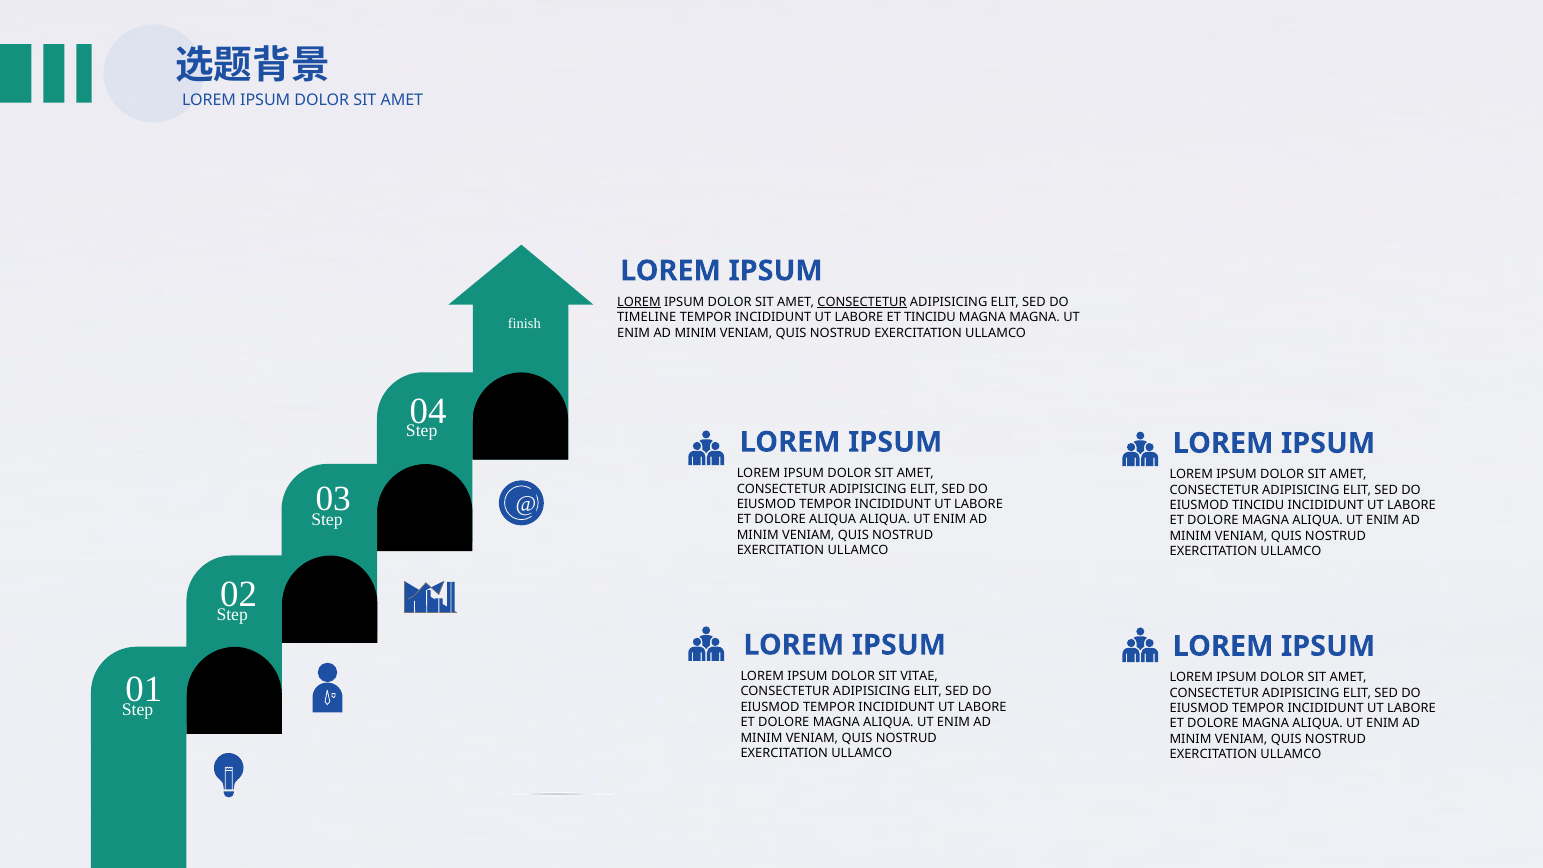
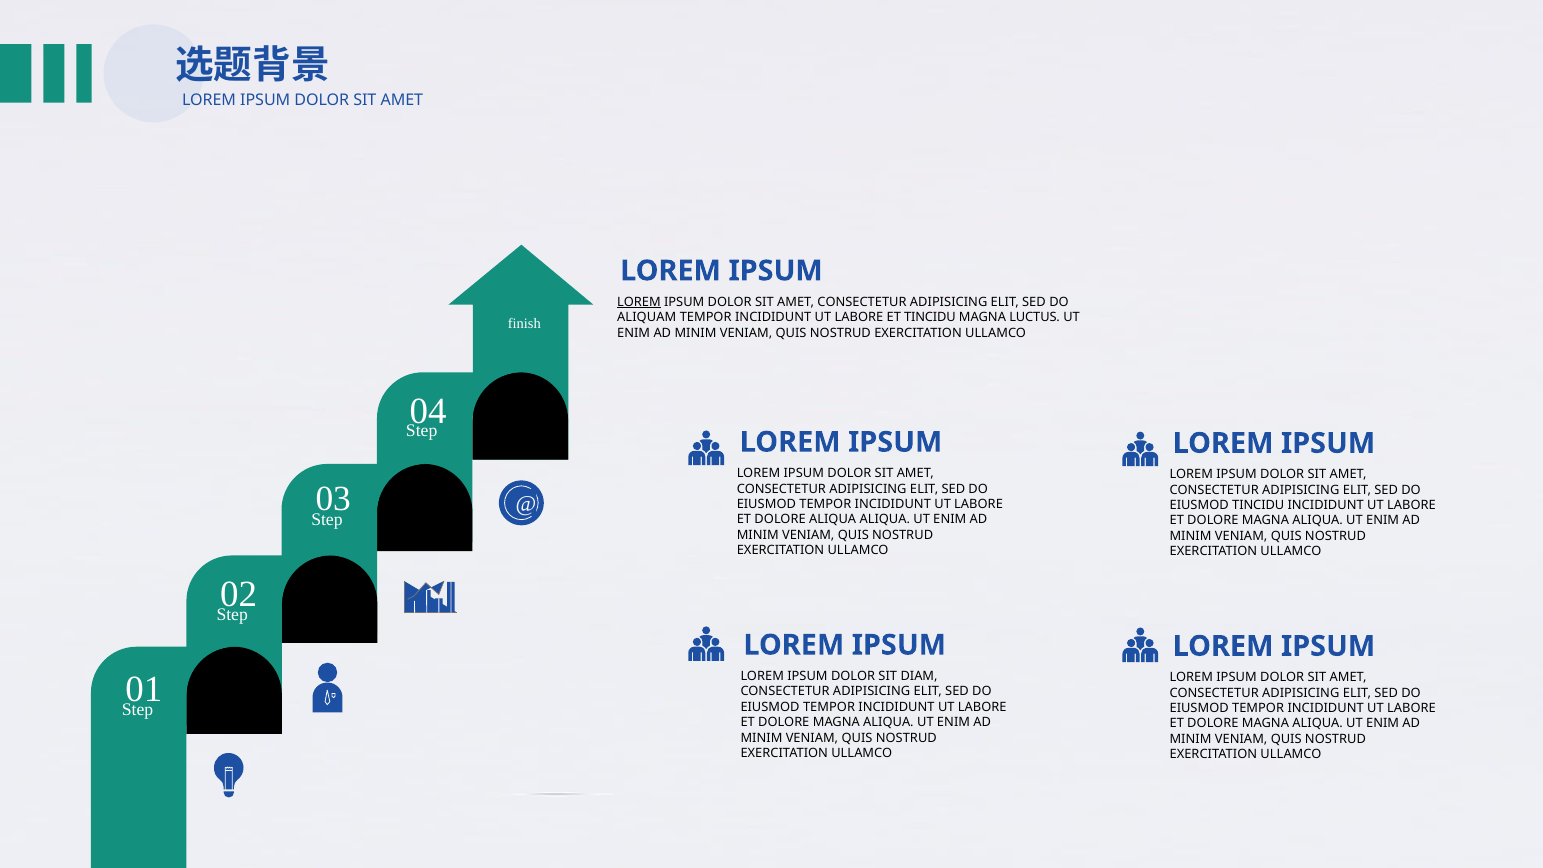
CONSECTETUR at (862, 302) underline: present -> none
TIMELINE: TIMELINE -> ALIQUAM
MAGNA MAGNA: MAGNA -> LUCTUS
VITAE: VITAE -> DIAM
